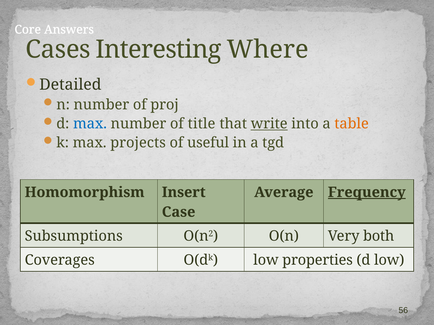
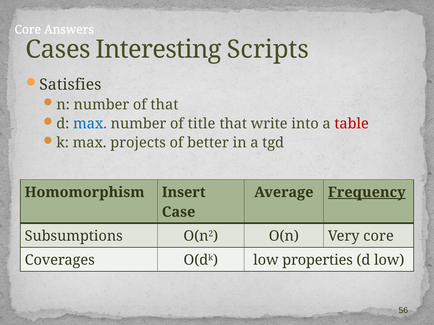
Where: Where -> Scripts
Detailed: Detailed -> Satisfies
of proj: proj -> that
write underline: present -> none
table colour: orange -> red
useful: useful -> better
Very both: both -> core
